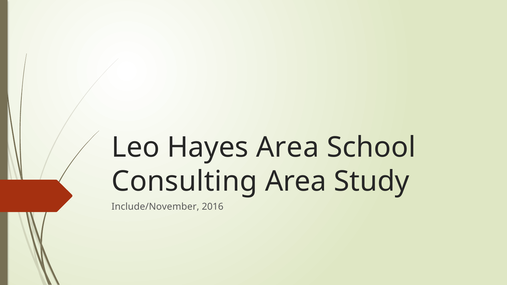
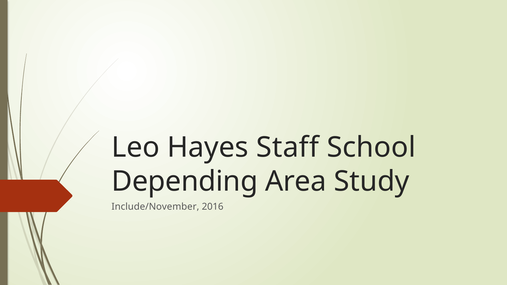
Hayes Area: Area -> Staff
Consulting: Consulting -> Depending
